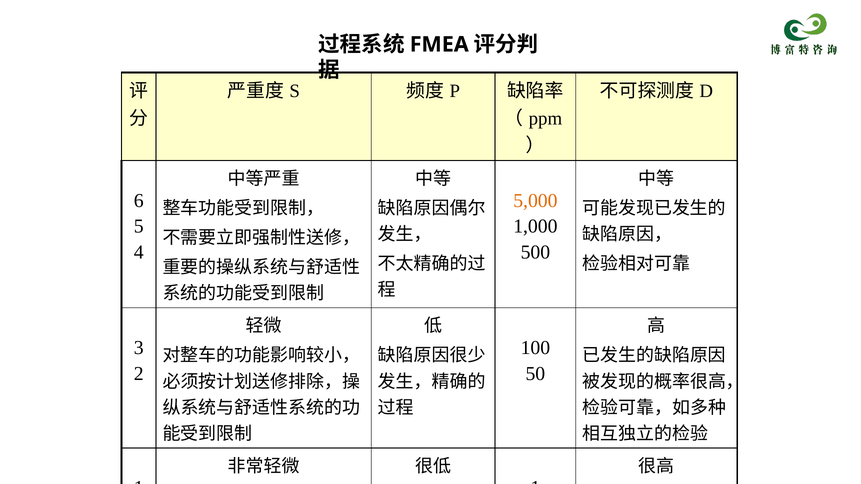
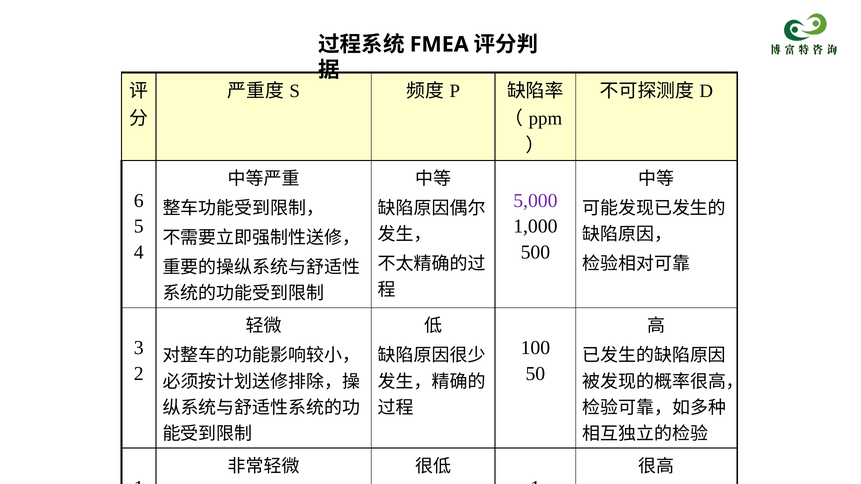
5,000 colour: orange -> purple
